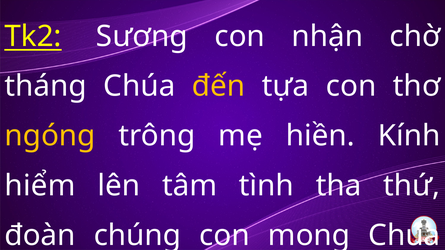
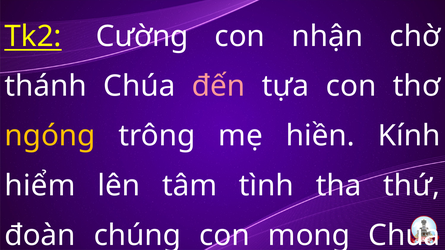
Sương: Sương -> Cường
tháng: tháng -> thánh
đến colour: yellow -> pink
